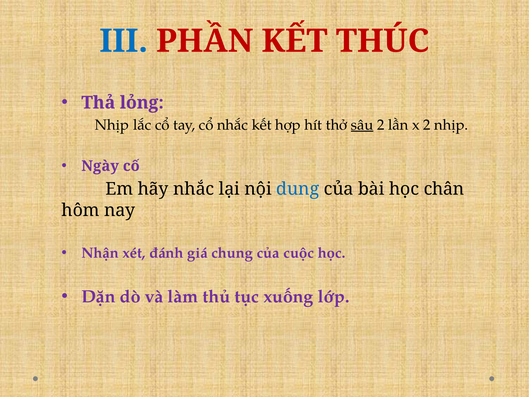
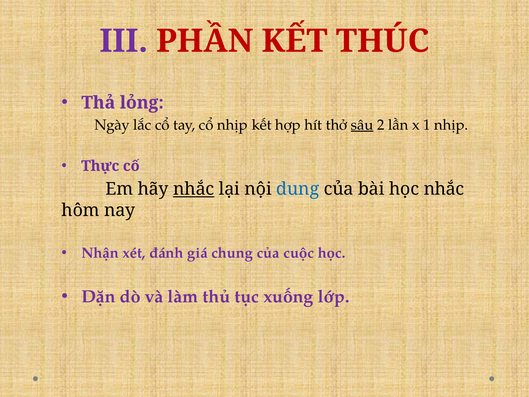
III colour: blue -> purple
Nhịp at (112, 125): Nhịp -> Ngày
cổ nhắc: nhắc -> nhịp
x 2: 2 -> 1
Ngày: Ngày -> Thực
nhắc at (194, 189) underline: none -> present
học chân: chân -> nhắc
